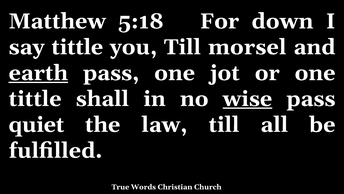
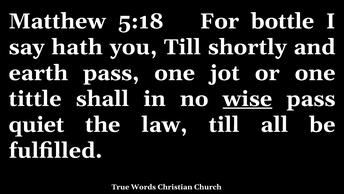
down: down -> bottle
say tittle: tittle -> hath
morsel: morsel -> shortly
earth underline: present -> none
